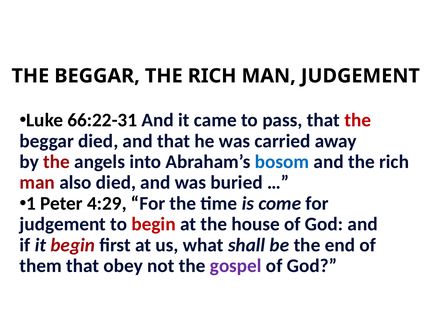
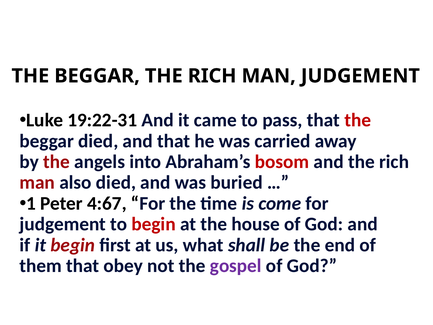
66:22-31: 66:22-31 -> 19:22-31
bosom colour: blue -> red
4:29: 4:29 -> 4:67
